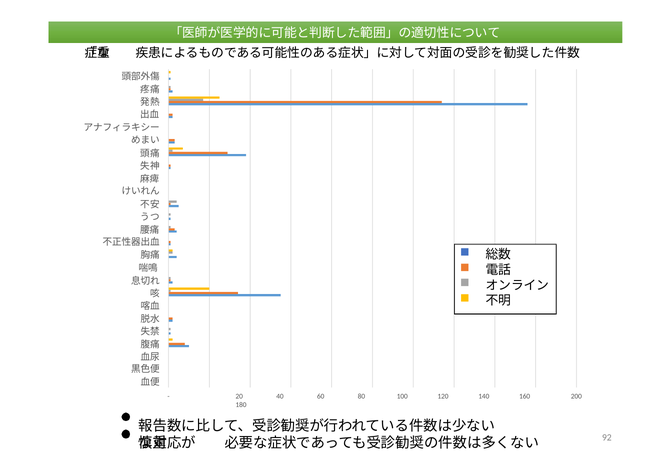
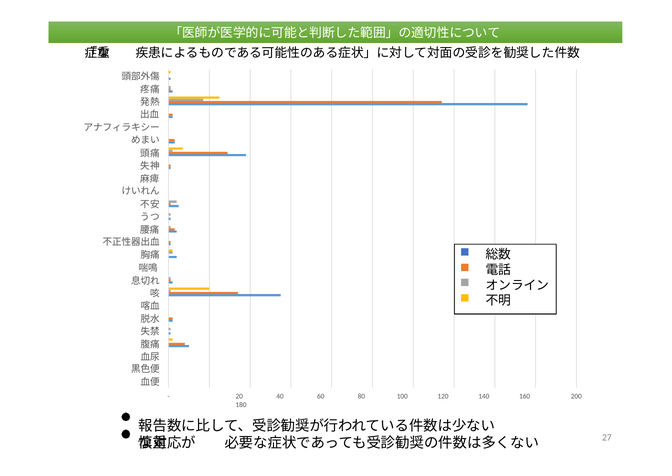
92: 92 -> 27
